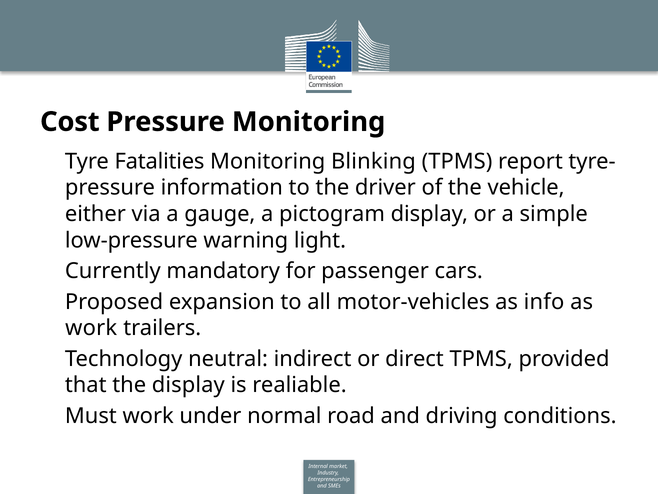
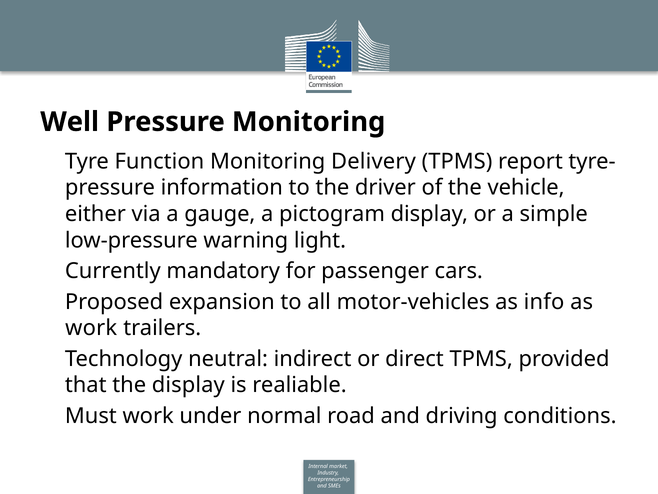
Cost: Cost -> Well
Fatalities: Fatalities -> Function
Blinking: Blinking -> Delivery
